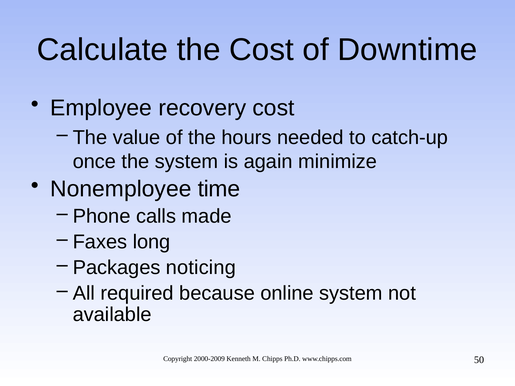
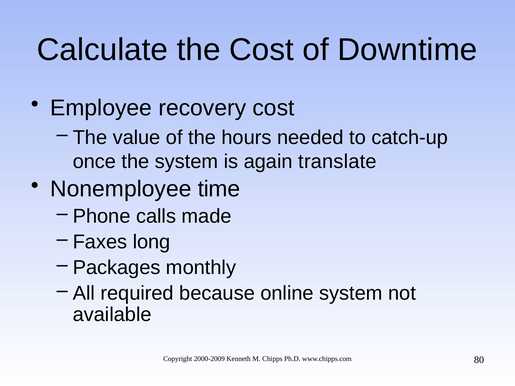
minimize: minimize -> translate
noticing: noticing -> monthly
50: 50 -> 80
